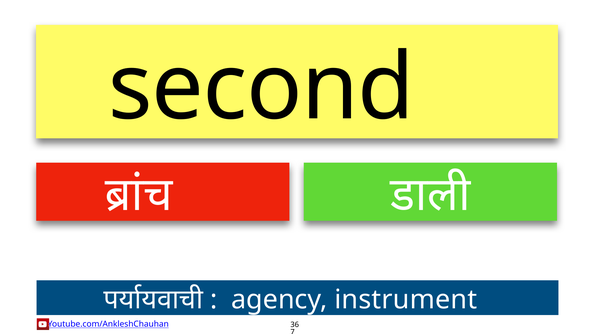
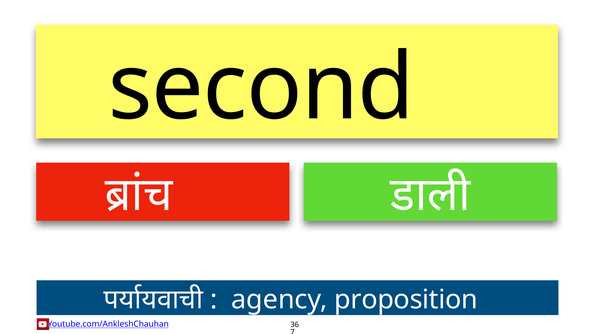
instrument: instrument -> proposition
